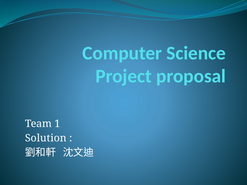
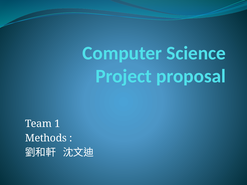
Solution: Solution -> Methods
